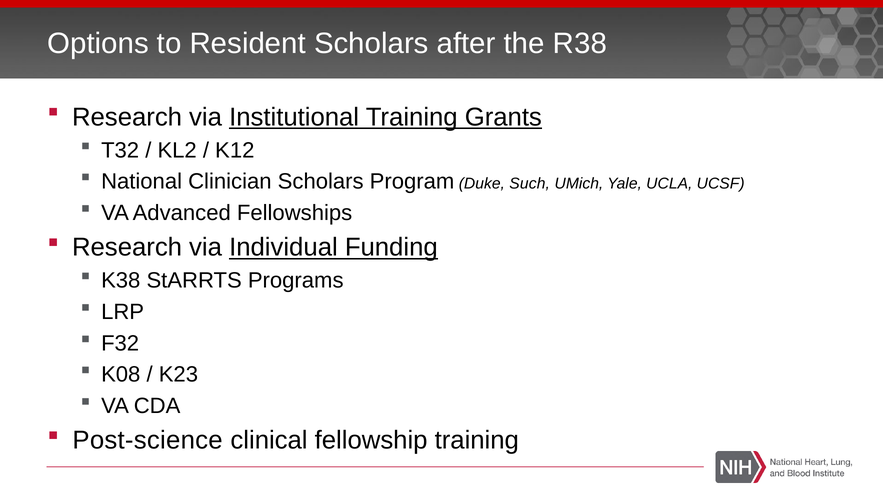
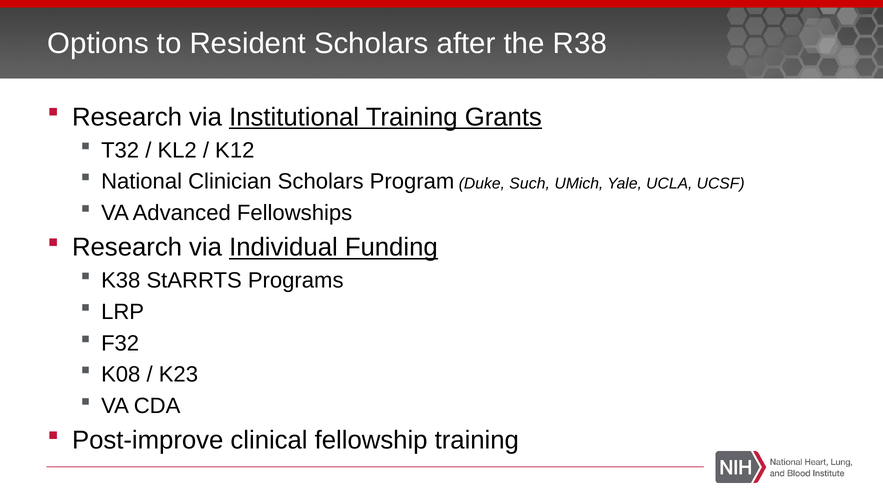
Post-science: Post-science -> Post-improve
